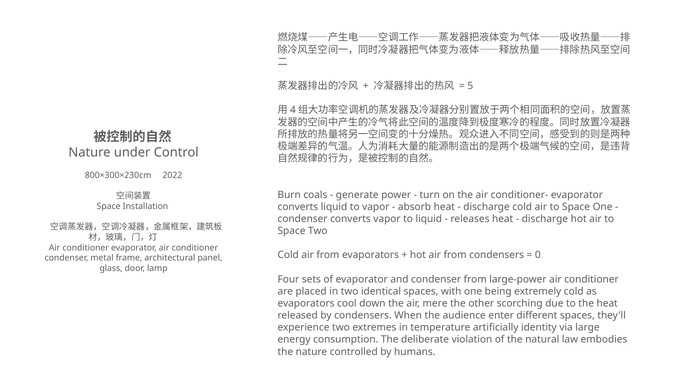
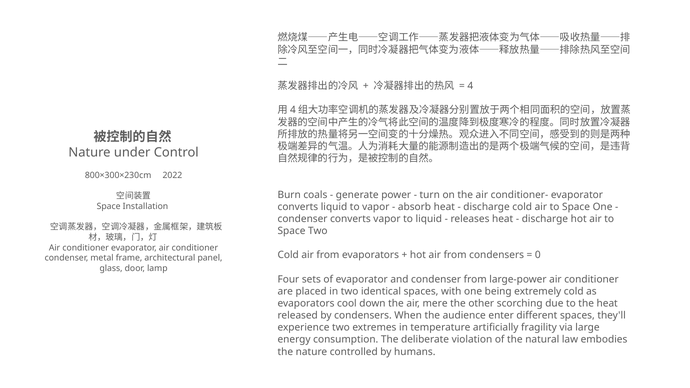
5: 5 -> 4
identity: identity -> fragility
